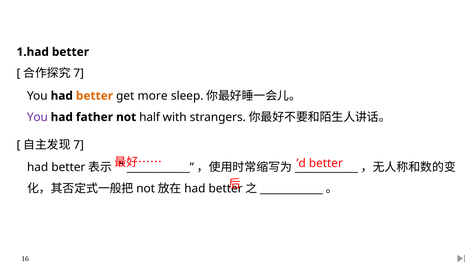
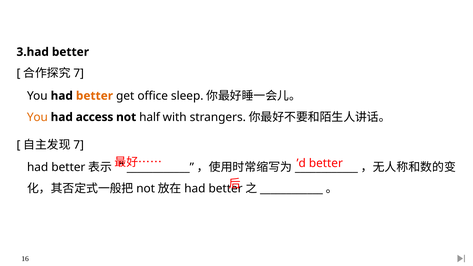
1.had: 1.had -> 3.had
more: more -> office
You at (37, 117) colour: purple -> orange
father: father -> access
